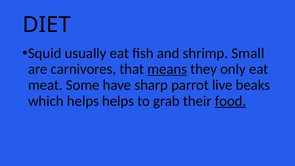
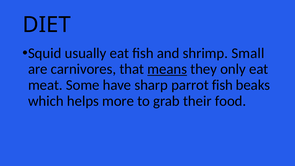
parrot live: live -> fish
helps helps: helps -> more
food underline: present -> none
